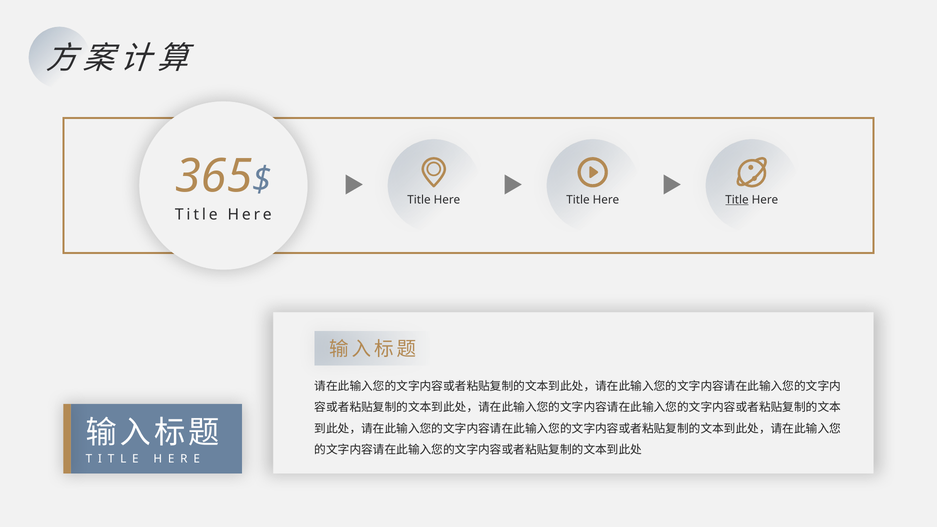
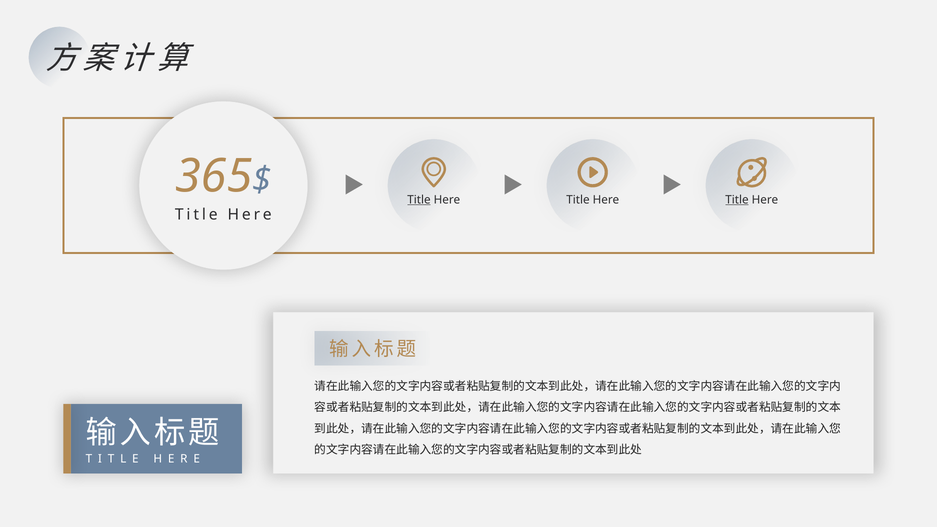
Title at (419, 200) underline: none -> present
